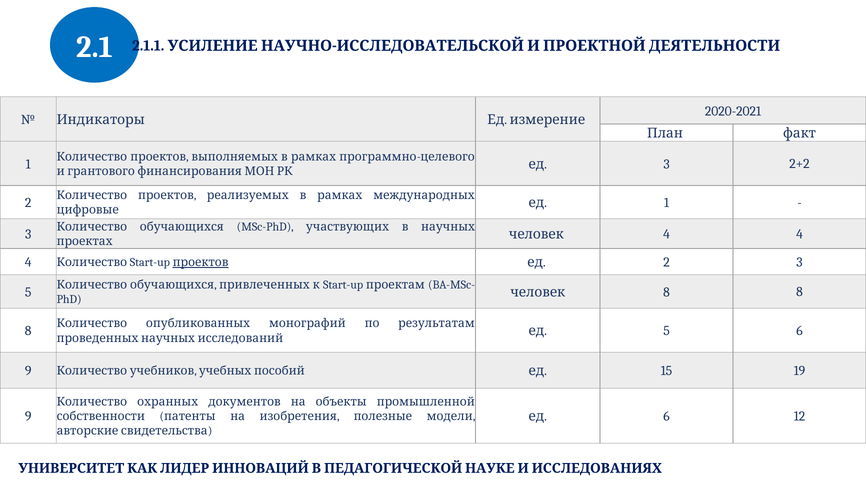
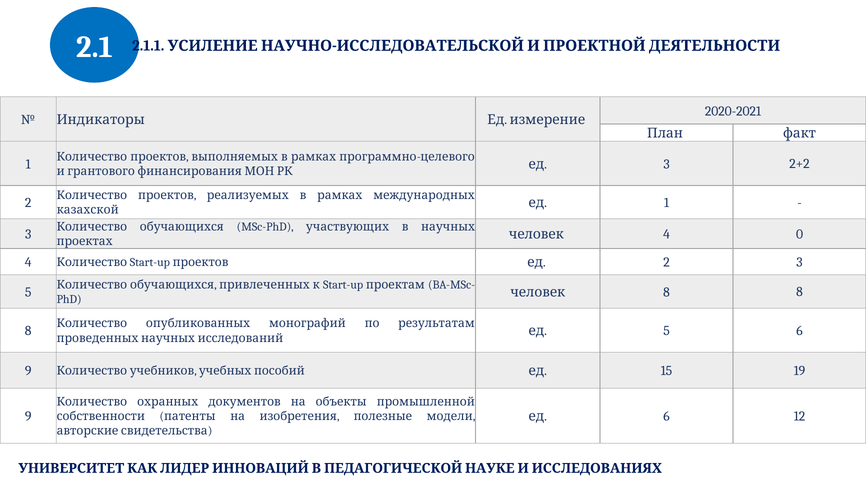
цифровые: цифровые -> казахской
человек 4 4: 4 -> 0
проектов at (201, 262) underline: present -> none
